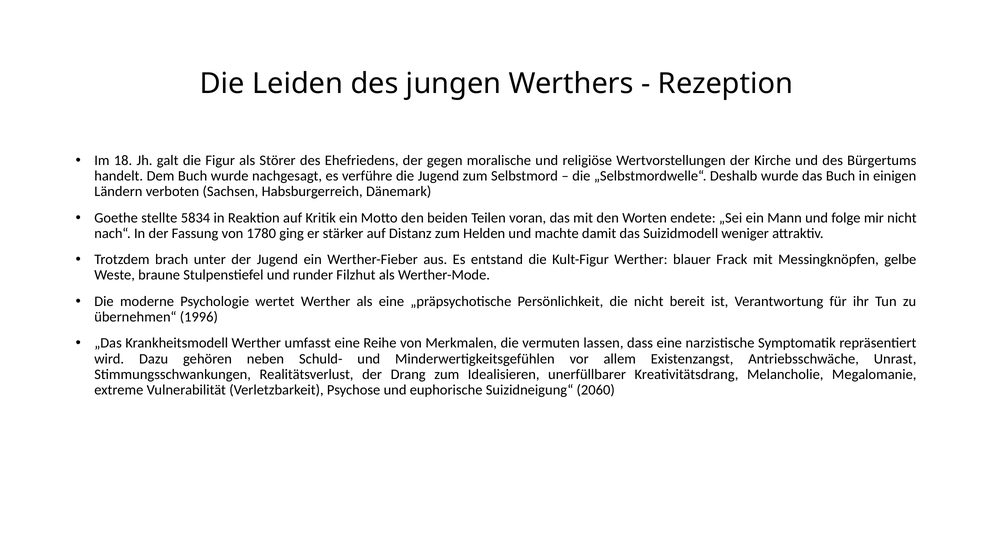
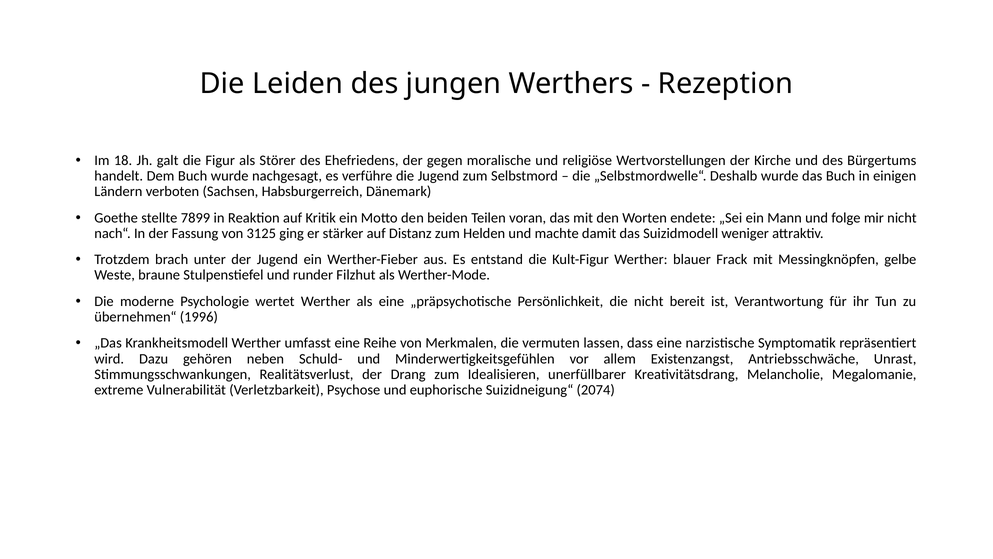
5834: 5834 -> 7899
1780: 1780 -> 3125
2060: 2060 -> 2074
